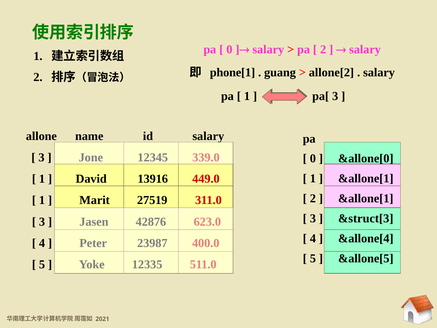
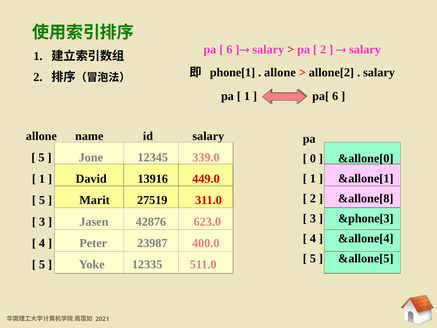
0 at (229, 50): 0 -> 6
guang at (280, 72): guang -> allone
pa[ 3: 3 -> 6
3 at (41, 157): 3 -> 5
&allone[1 at (366, 198): &allone[1 -> &allone[8
1 at (42, 200): 1 -> 5
&struct[3: &struct[3 -> &phone[3
